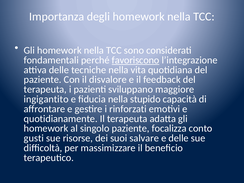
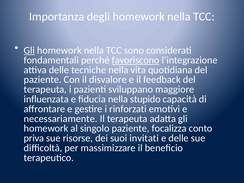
Gli at (29, 50) underline: none -> present
ingigantito: ingigantito -> influenzata
quotidianamente: quotidianamente -> necessariamente
gusti: gusti -> priva
salvare: salvare -> invitati
